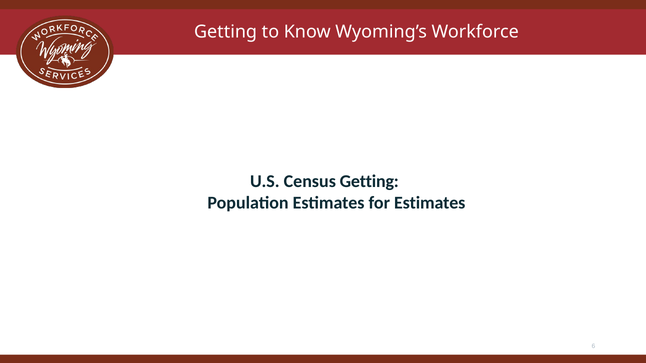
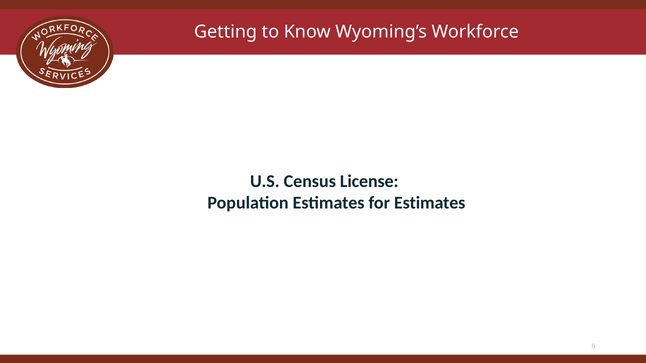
Census Getting: Getting -> License
